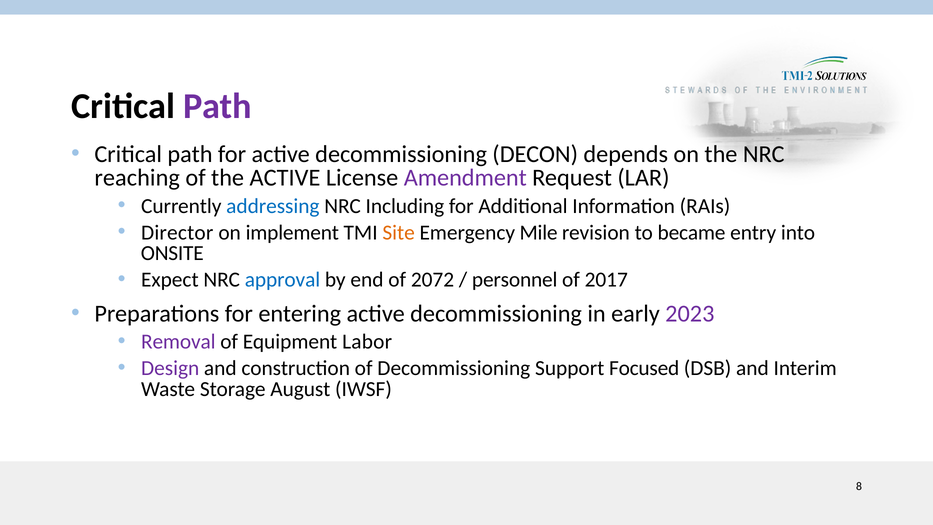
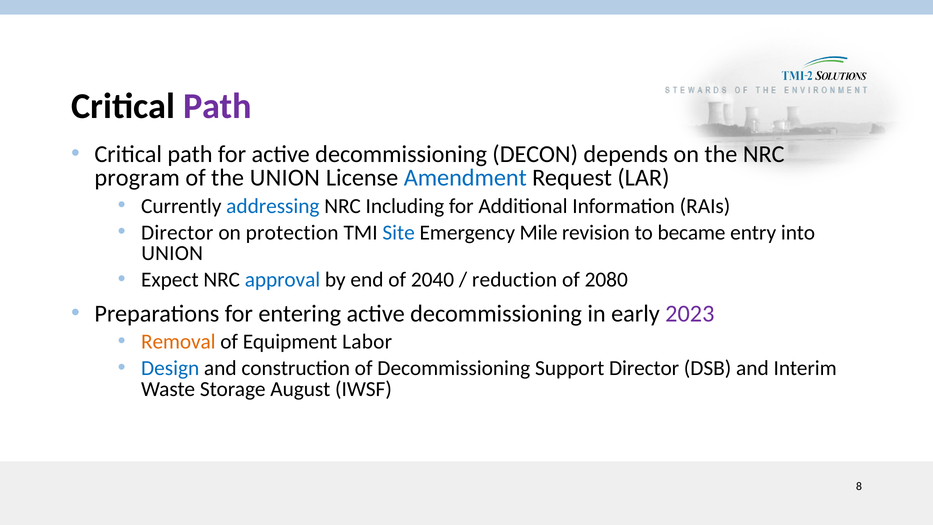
reaching: reaching -> program
the ACTIVE: ACTIVE -> UNION
Amendment colour: purple -> blue
implement: implement -> protection
Site colour: orange -> blue
ONSITE at (172, 253): ONSITE -> UNION
2072: 2072 -> 2040
personnel: personnel -> reduction
2017: 2017 -> 2080
Removal colour: purple -> orange
Design colour: purple -> blue
Support Focused: Focused -> Director
